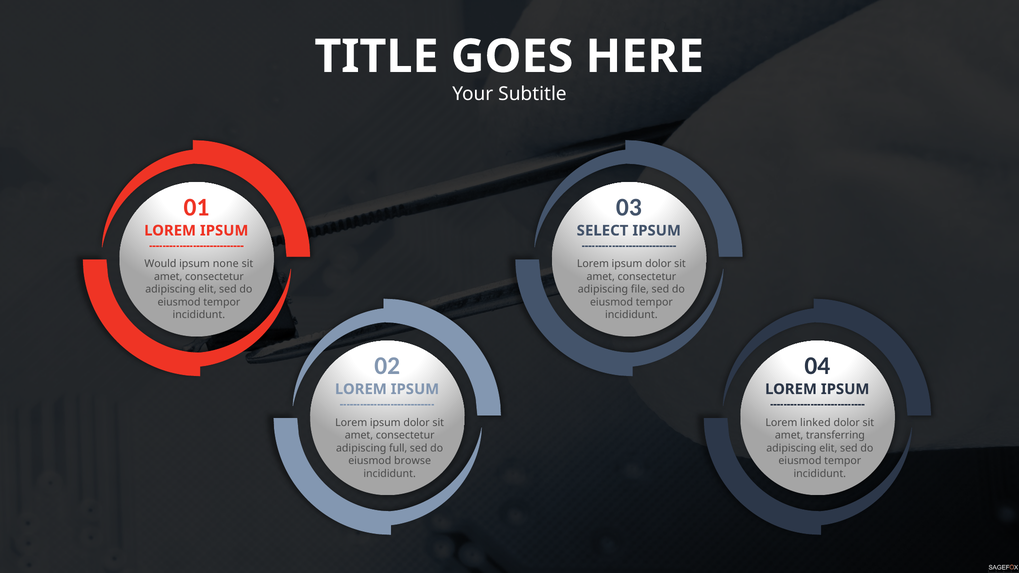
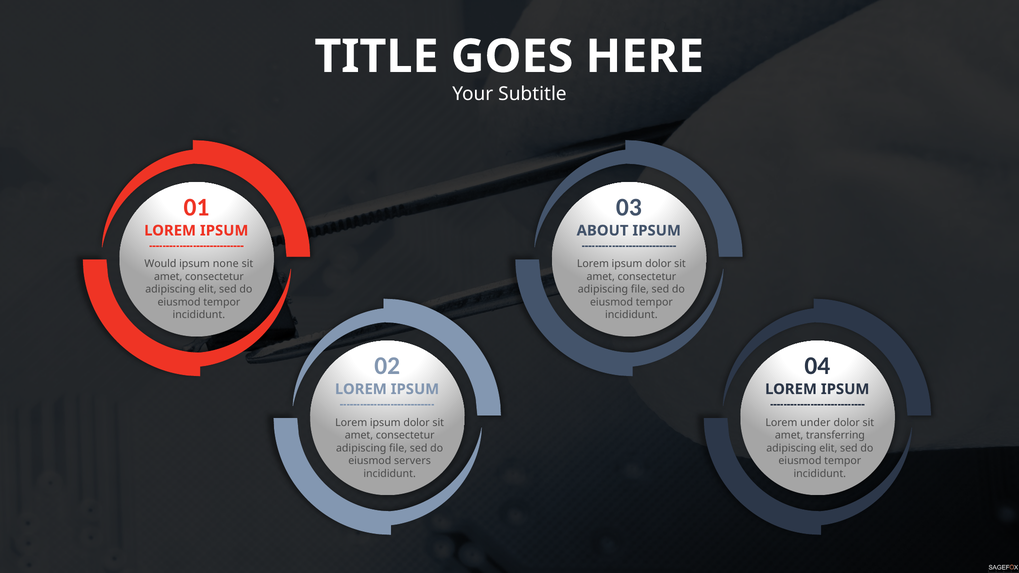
SELECT: SELECT -> ABOUT
linked: linked -> under
full at (398, 448): full -> file
browse: browse -> servers
